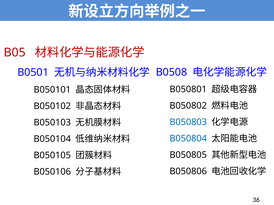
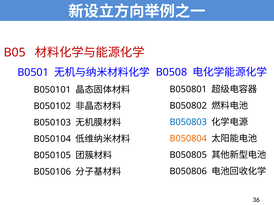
B050804 colour: blue -> orange
